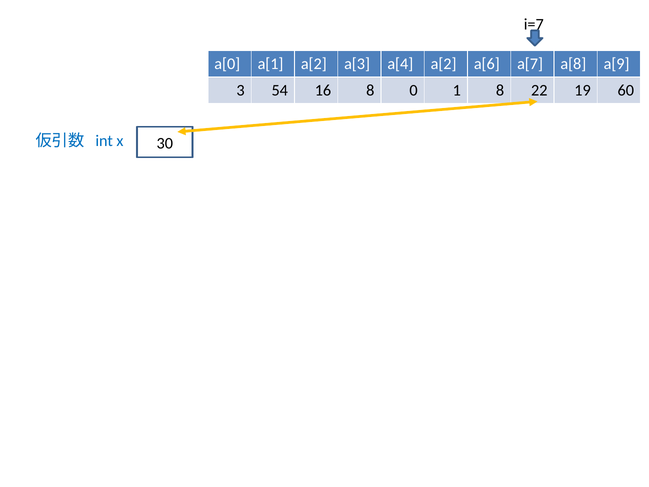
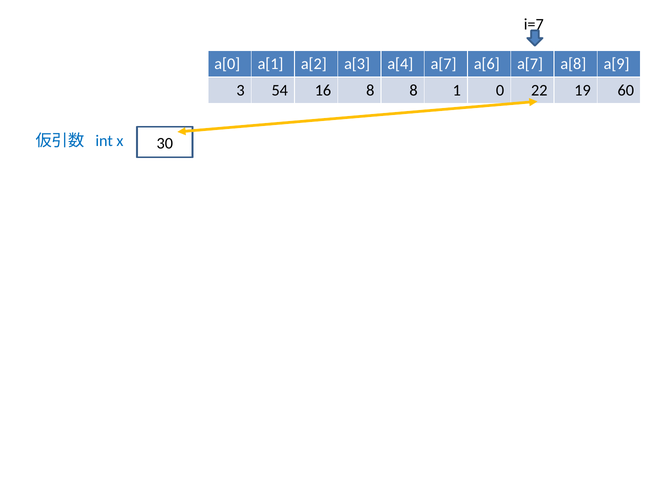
a[4 a[2: a[2 -> a[7
8 0: 0 -> 8
1 8: 8 -> 0
